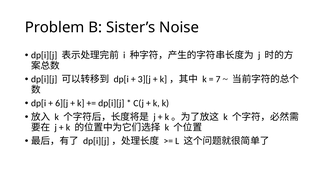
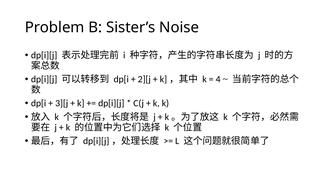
3][j: 3][j -> 2][j
7: 7 -> 4
6][j: 6][j -> 3][j
